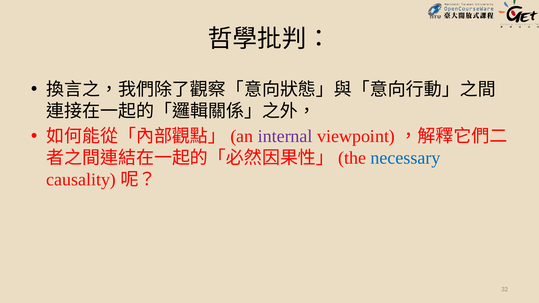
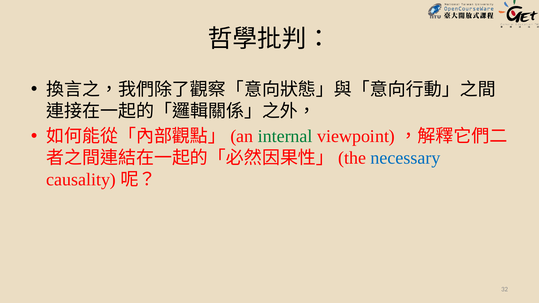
internal colour: purple -> green
